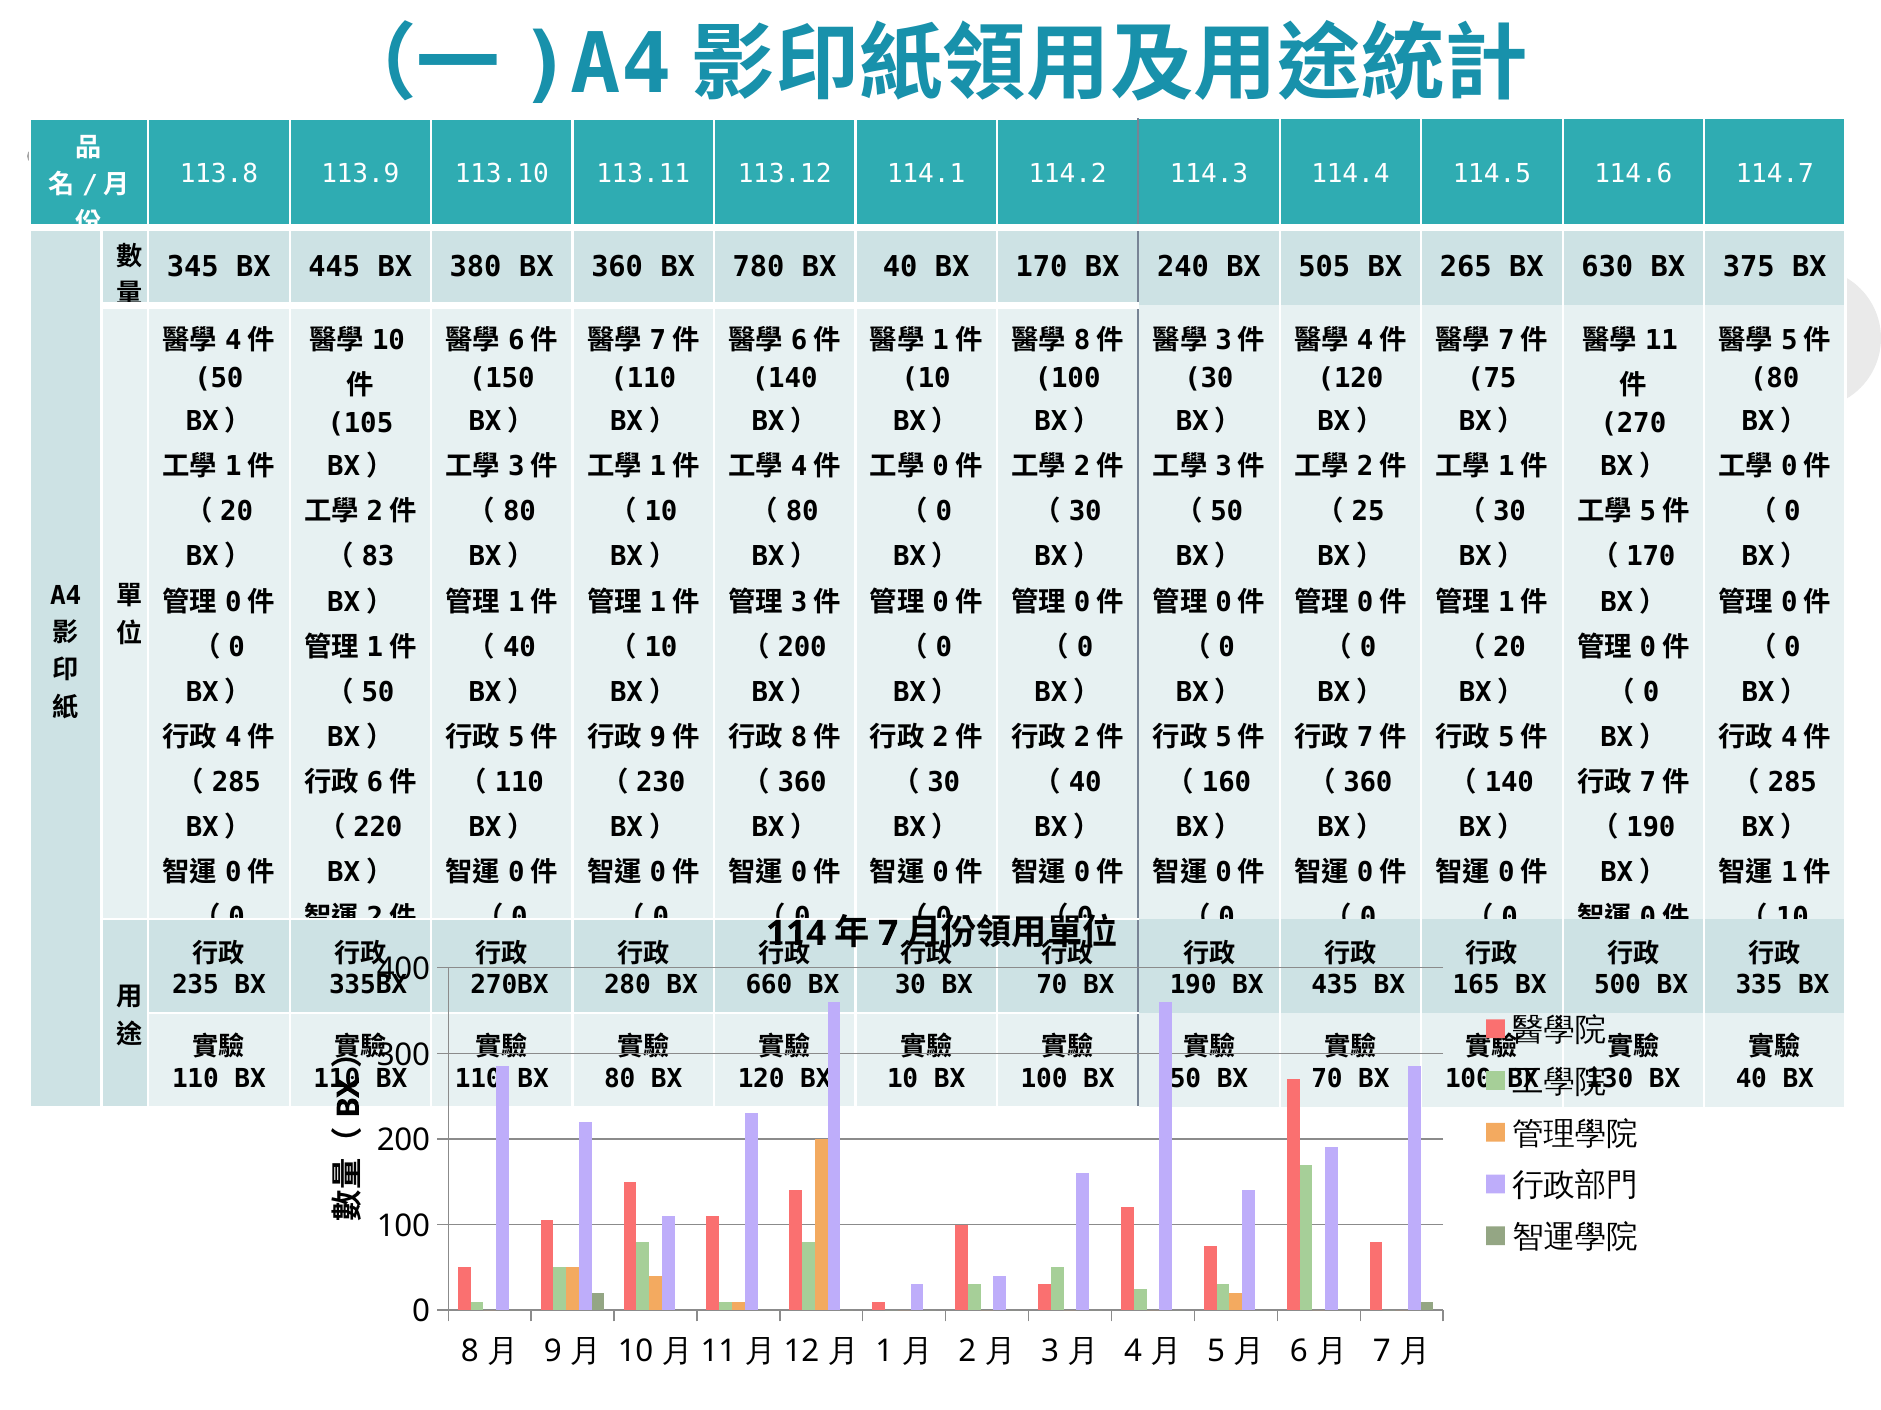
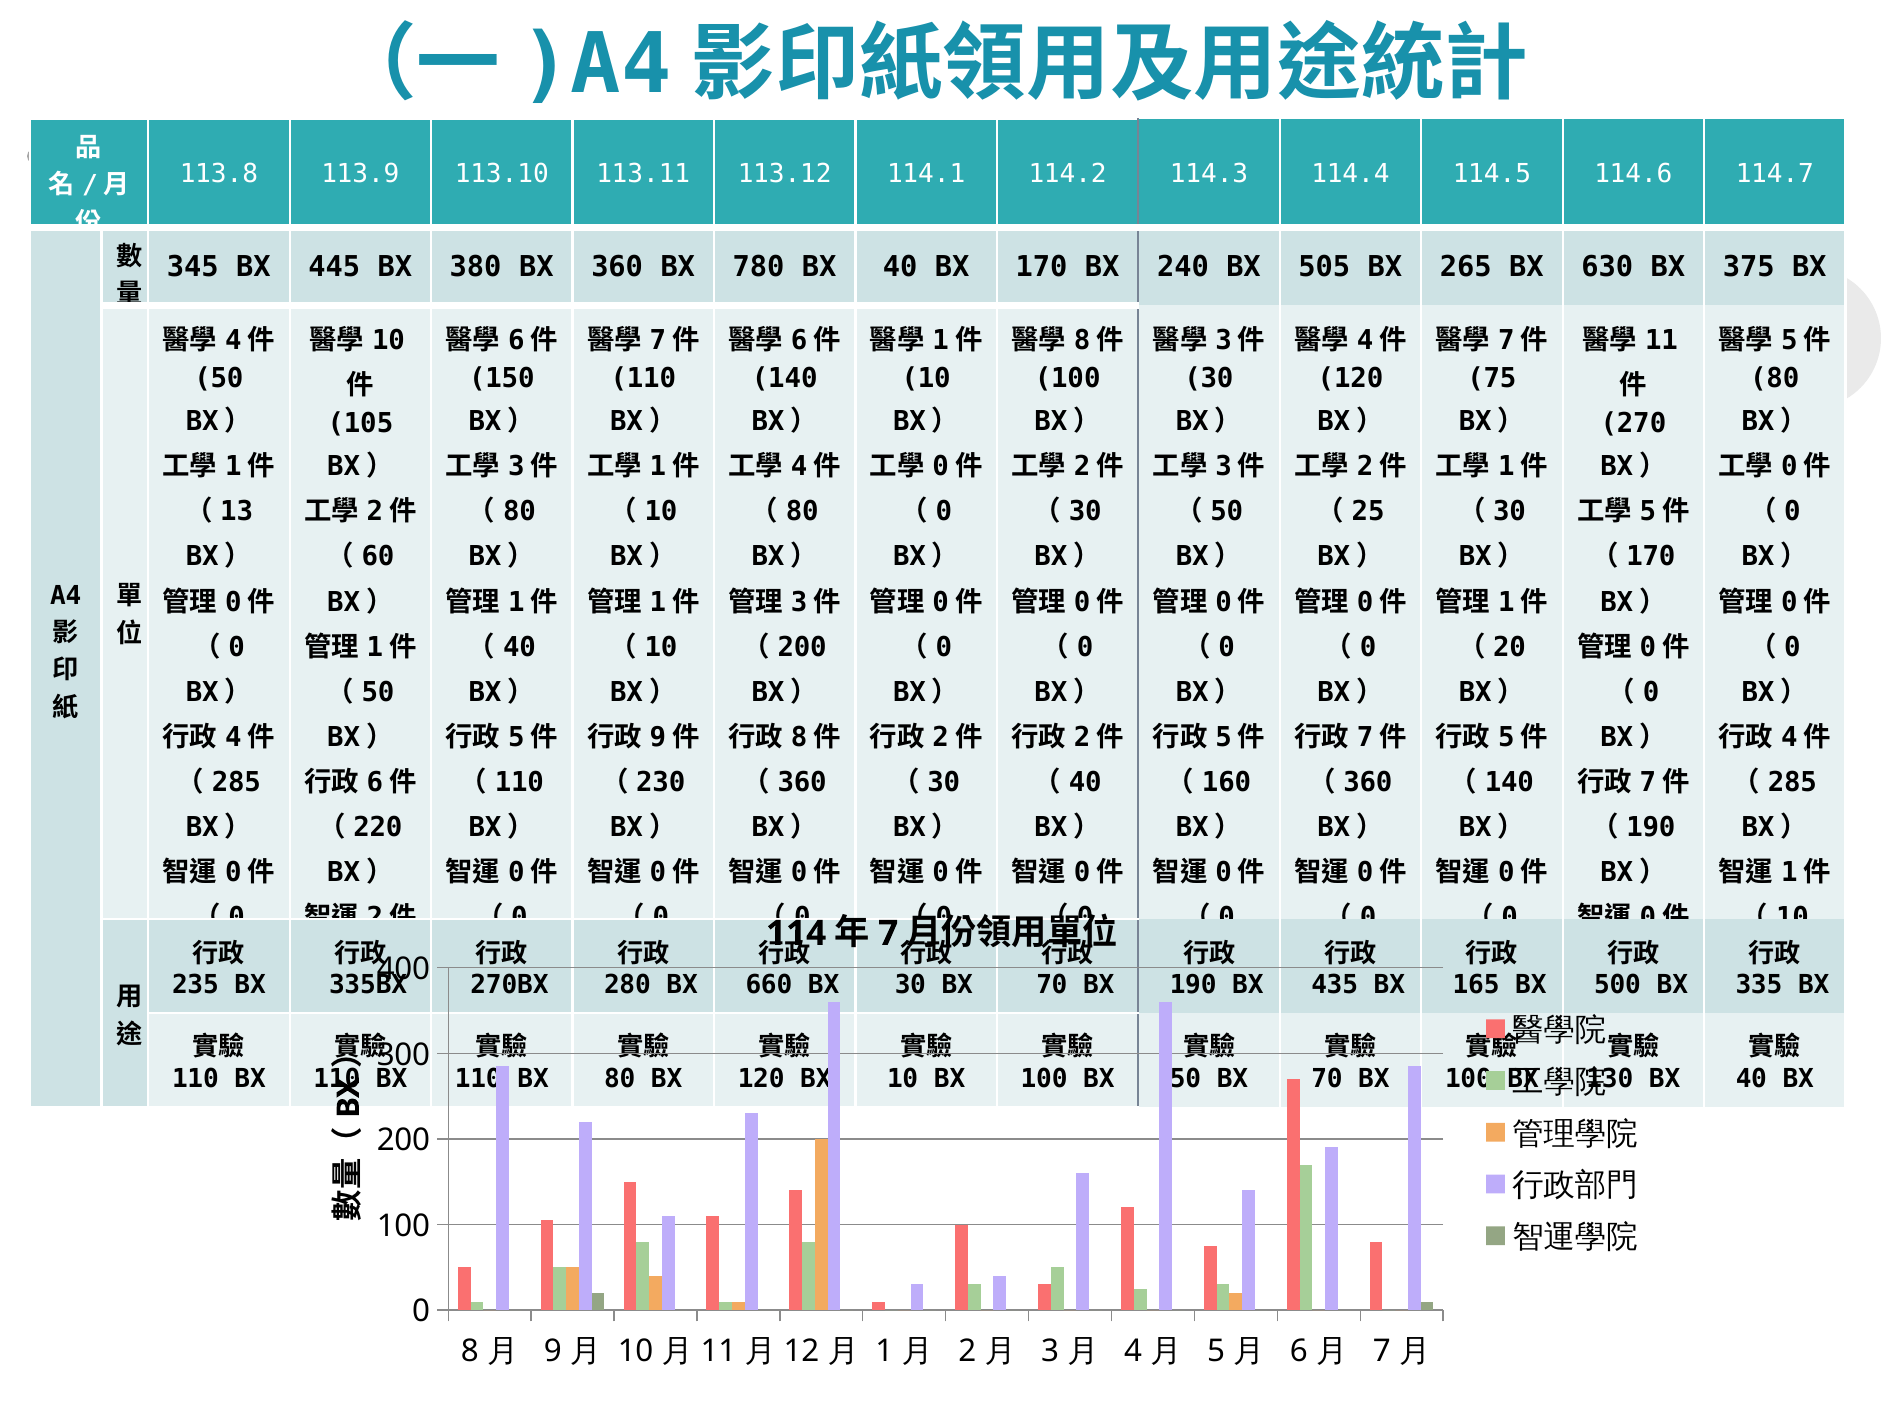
20 at (237, 512): 20 -> 13
83: 83 -> 60
